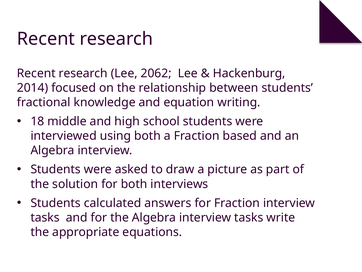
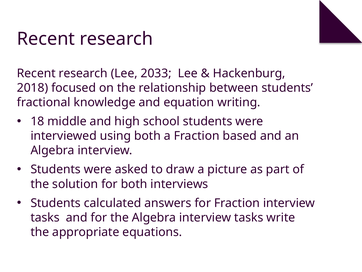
2062: 2062 -> 2033
2014: 2014 -> 2018
